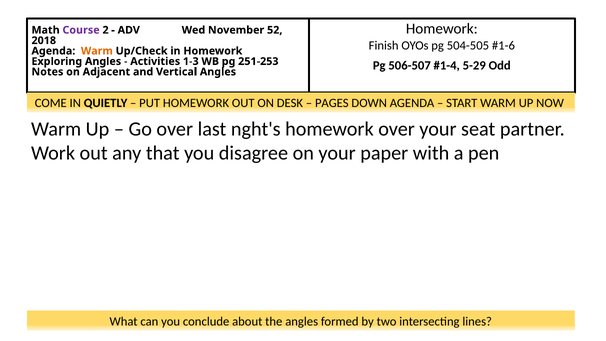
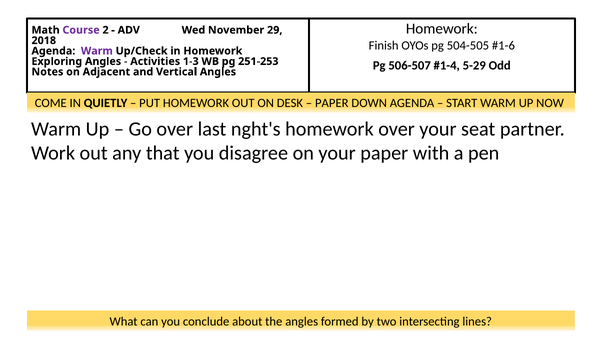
52: 52 -> 29
Warm at (97, 51) colour: orange -> purple
PAGES at (332, 103): PAGES -> PAPER
